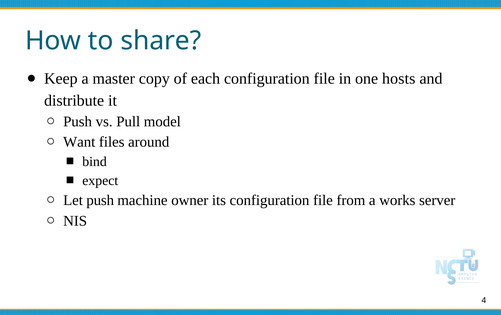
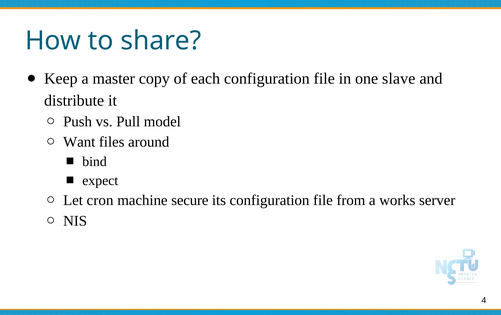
hosts: hosts -> slave
Let push: push -> cron
owner: owner -> secure
